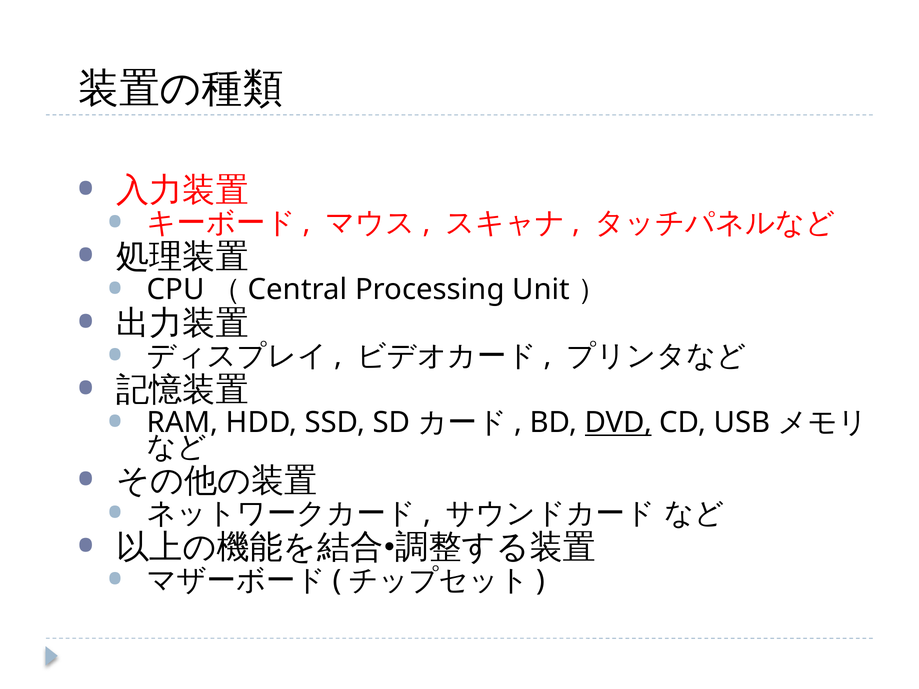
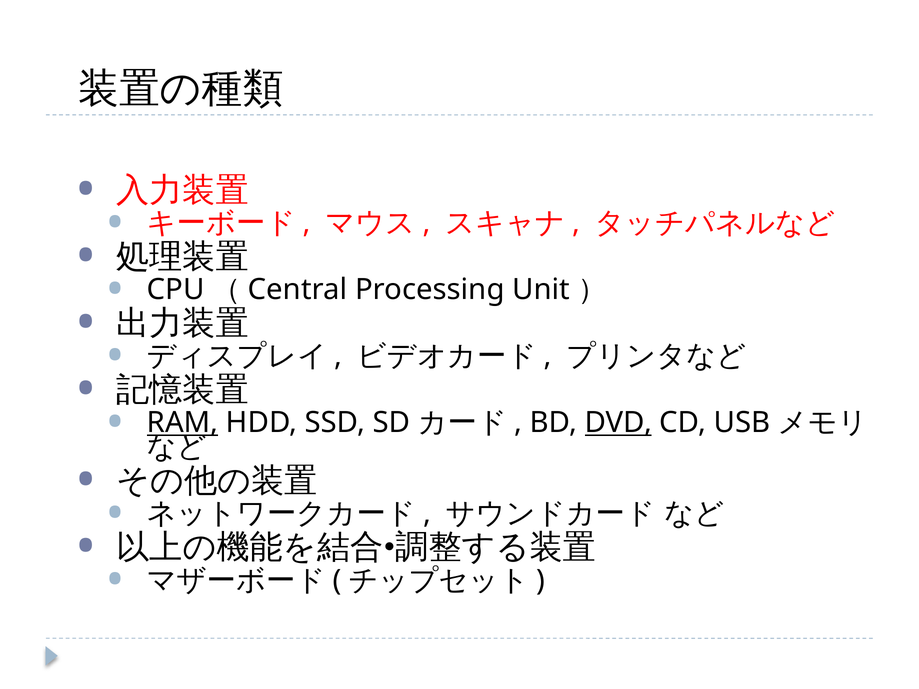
RAM underline: none -> present
